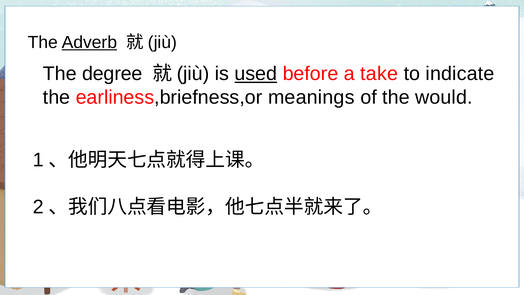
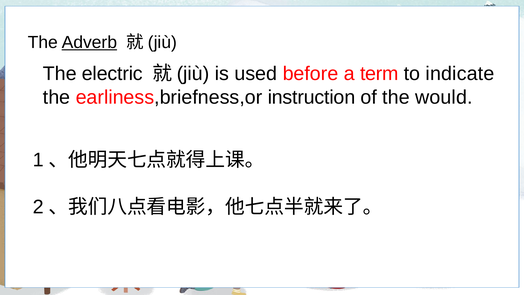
degree: degree -> electric
used underline: present -> none
take: take -> term
meanings: meanings -> instruction
